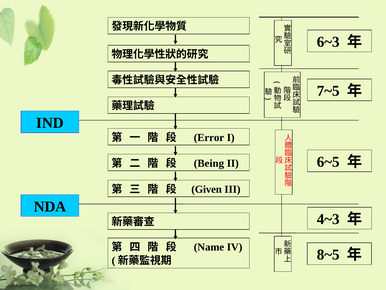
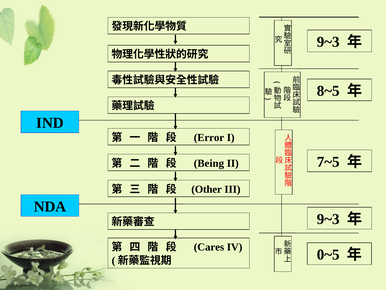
6~3 at (328, 42): 6~3 -> 9~3
7~5: 7~5 -> 8~5
6~5: 6~5 -> 7~5
Given: Given -> Other
4~3 at (328, 219): 4~3 -> 9~3
Name: Name -> Cares
8~5: 8~5 -> 0~5
